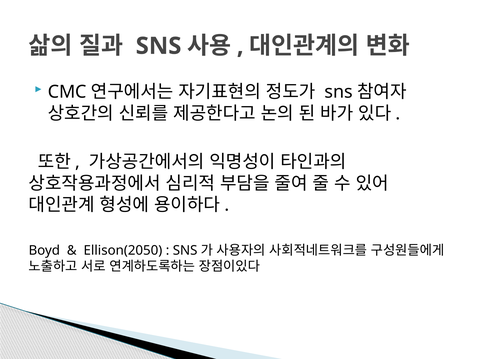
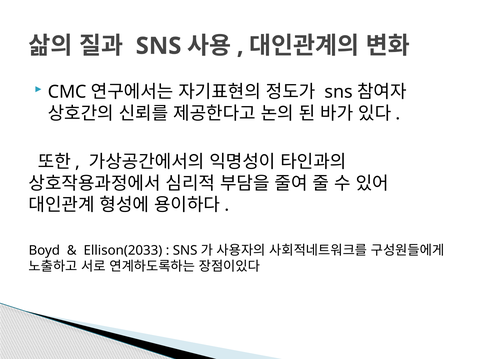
Ellison(2050: Ellison(2050 -> Ellison(2033
